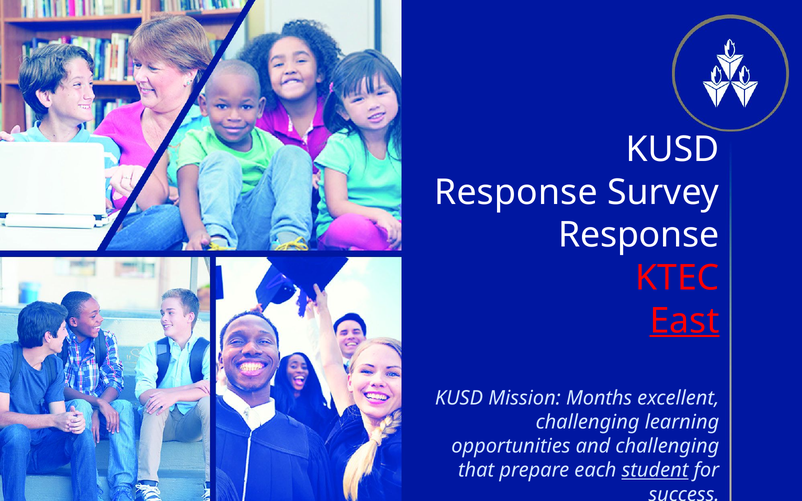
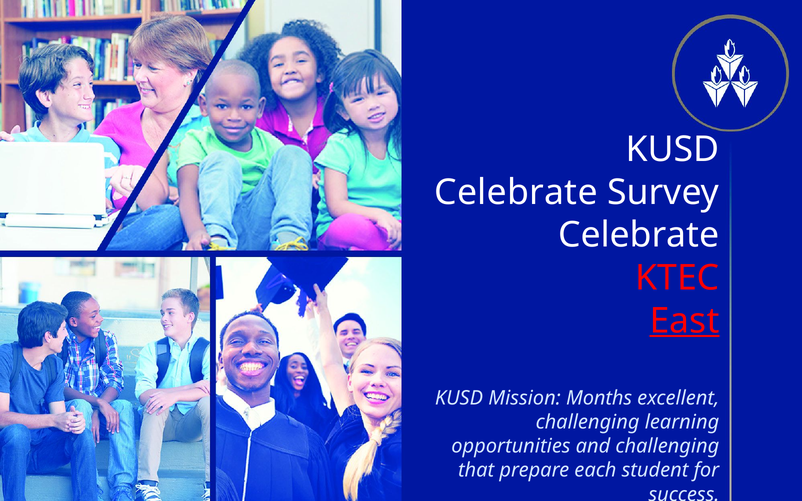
Response at (516, 193): Response -> Celebrate
Response at (639, 235): Response -> Celebrate
student underline: present -> none
